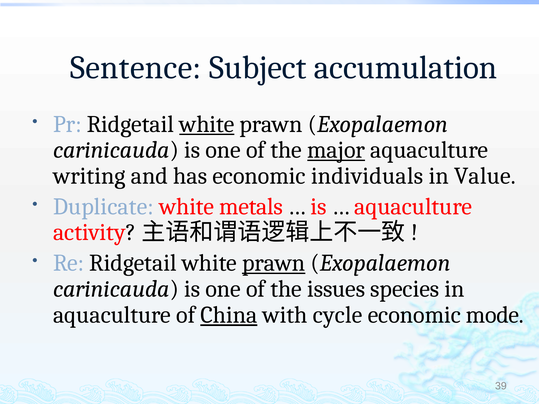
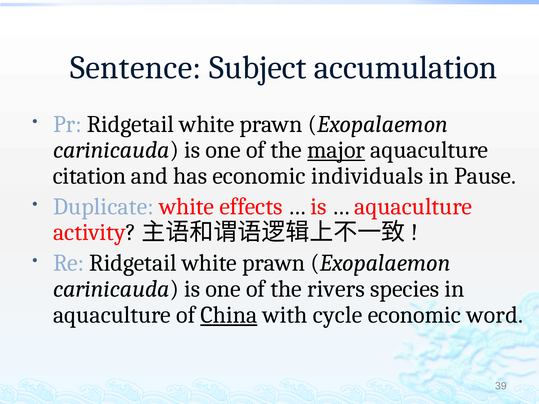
white at (207, 124) underline: present -> none
writing: writing -> citation
Value: Value -> Pause
metals: metals -> effects
prawn at (274, 263) underline: present -> none
issues: issues -> rivers
mode: mode -> word
